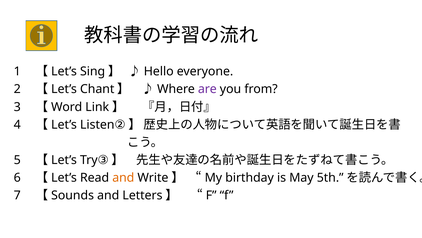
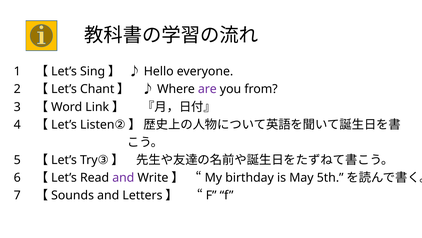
and at (123, 177) colour: orange -> purple
